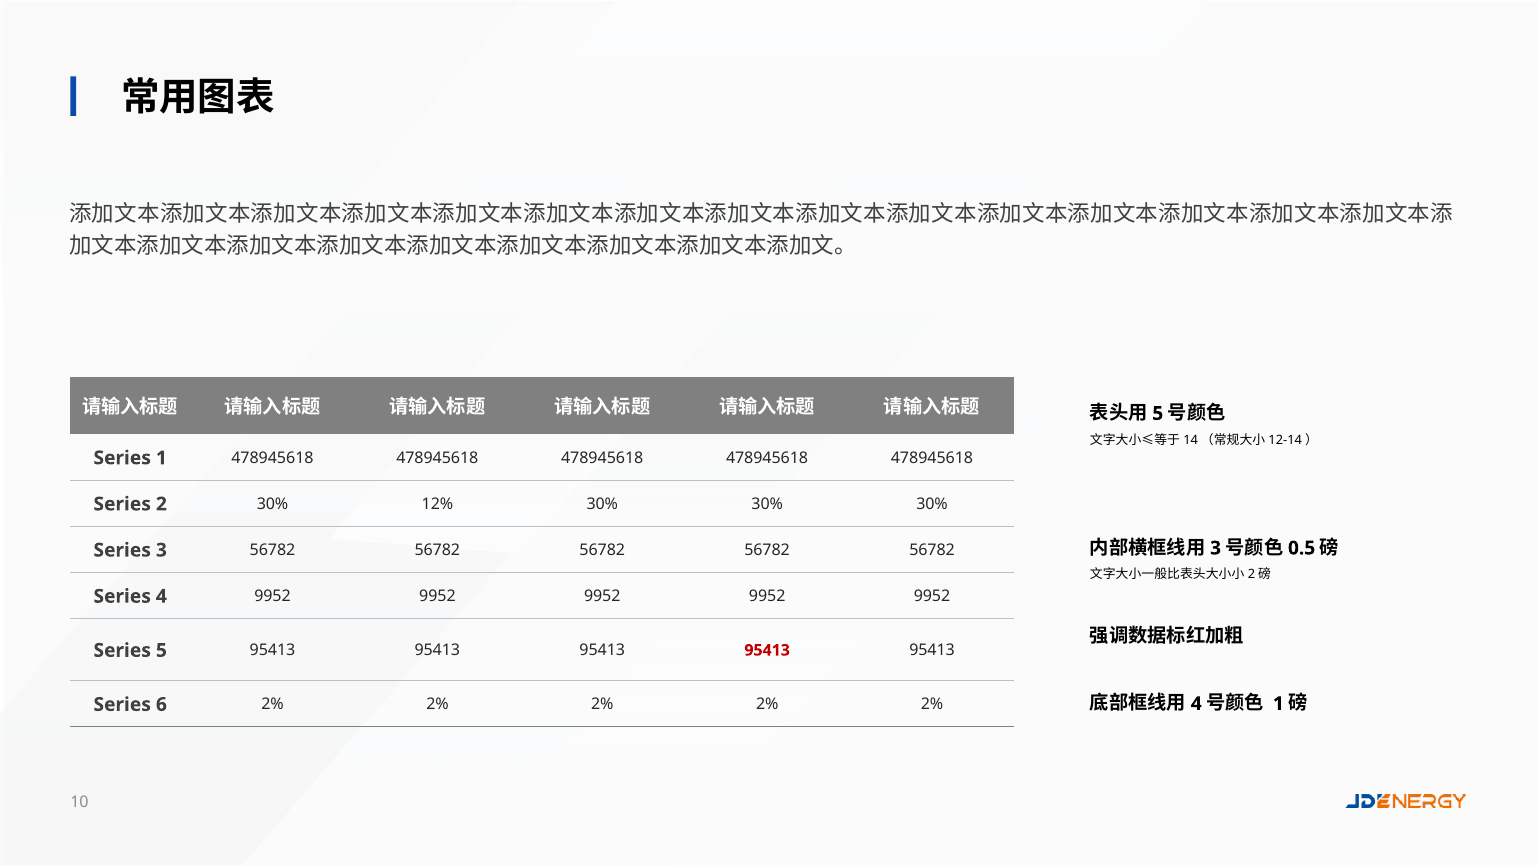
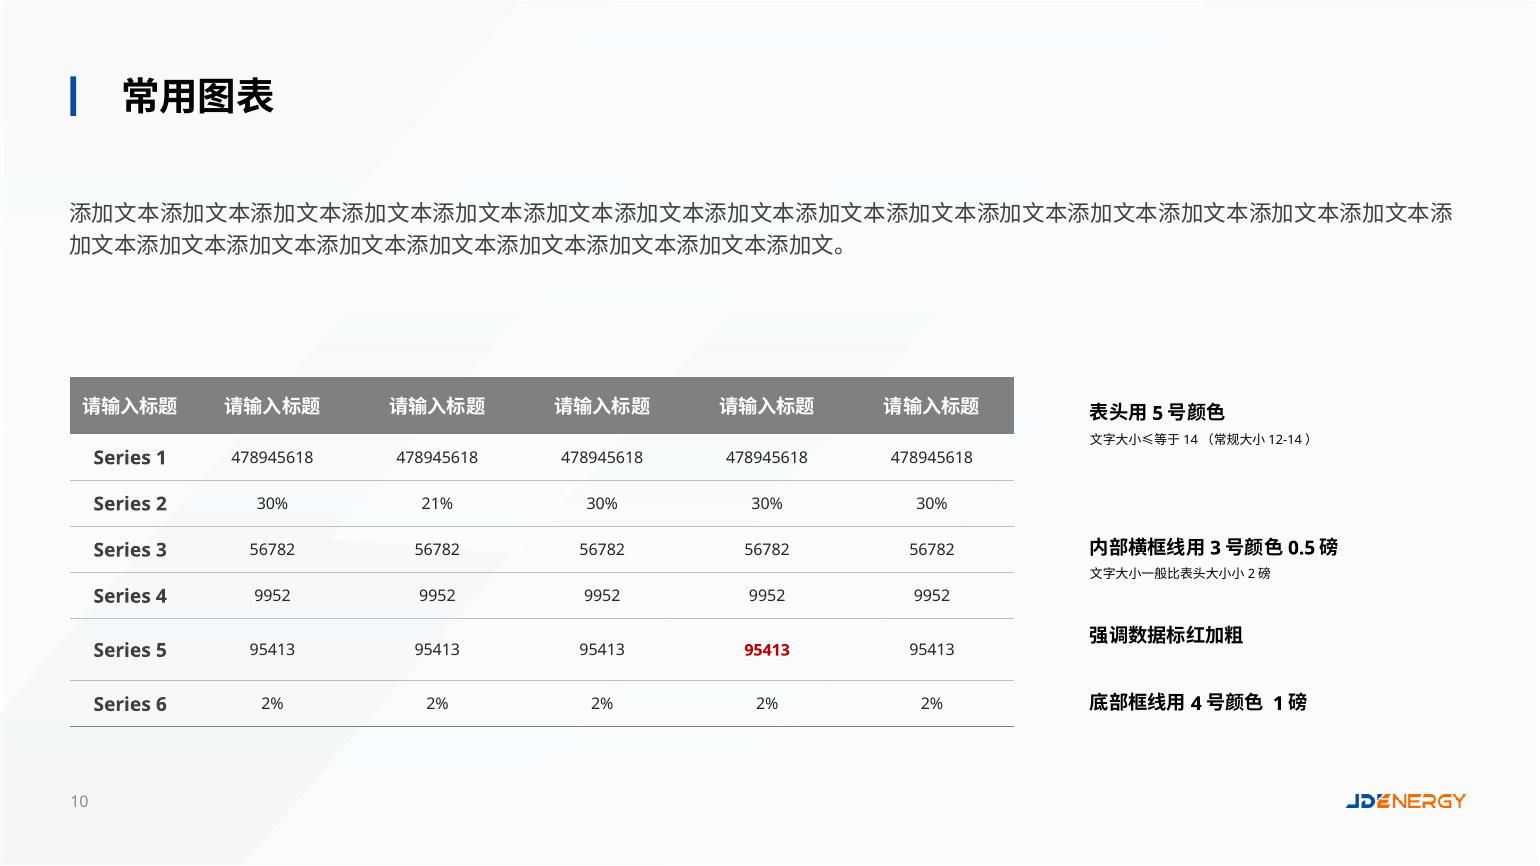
12%: 12% -> 21%
